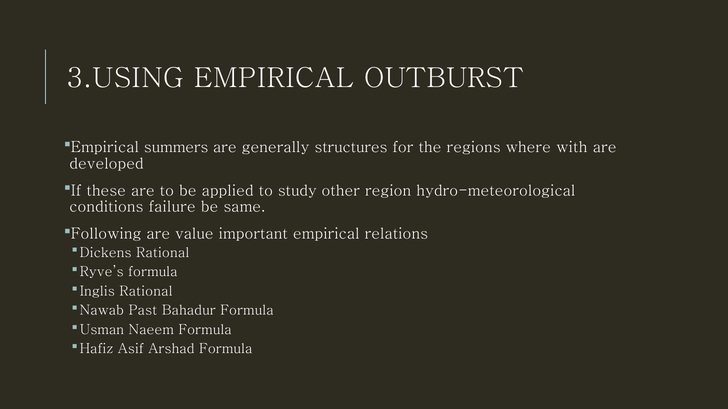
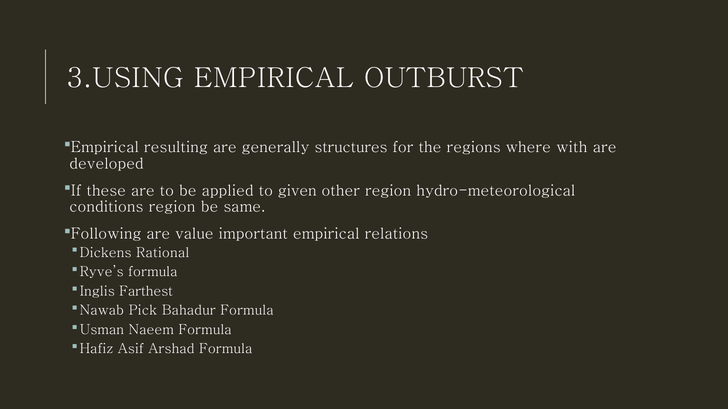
summers: summers -> resulting
study: study -> given
conditions failure: failure -> region
Inglis Rational: Rational -> Farthest
Past: Past -> Pick
